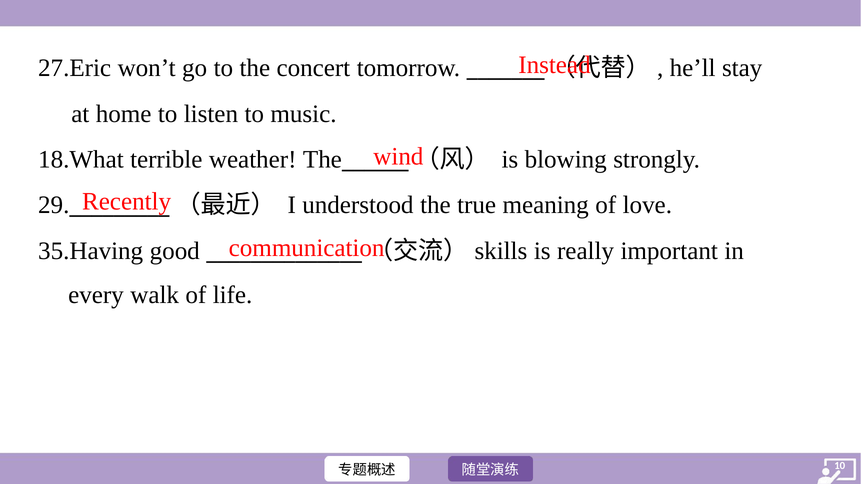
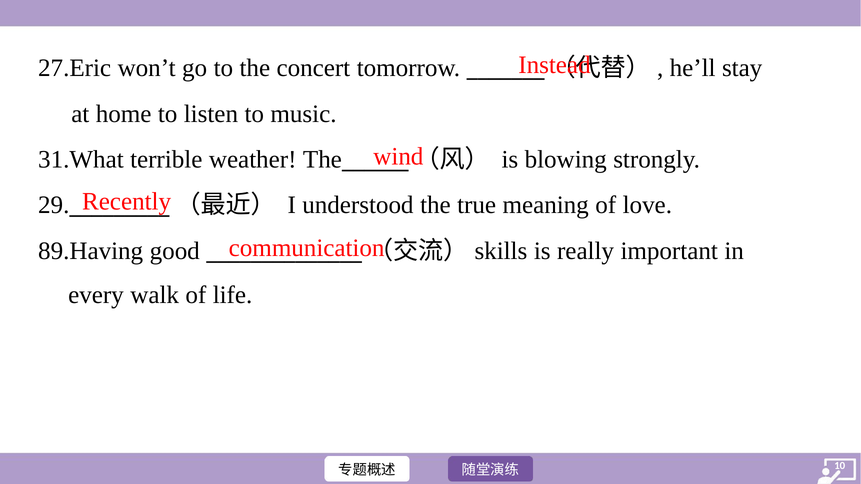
18.What: 18.What -> 31.What
35.Having: 35.Having -> 89.Having
